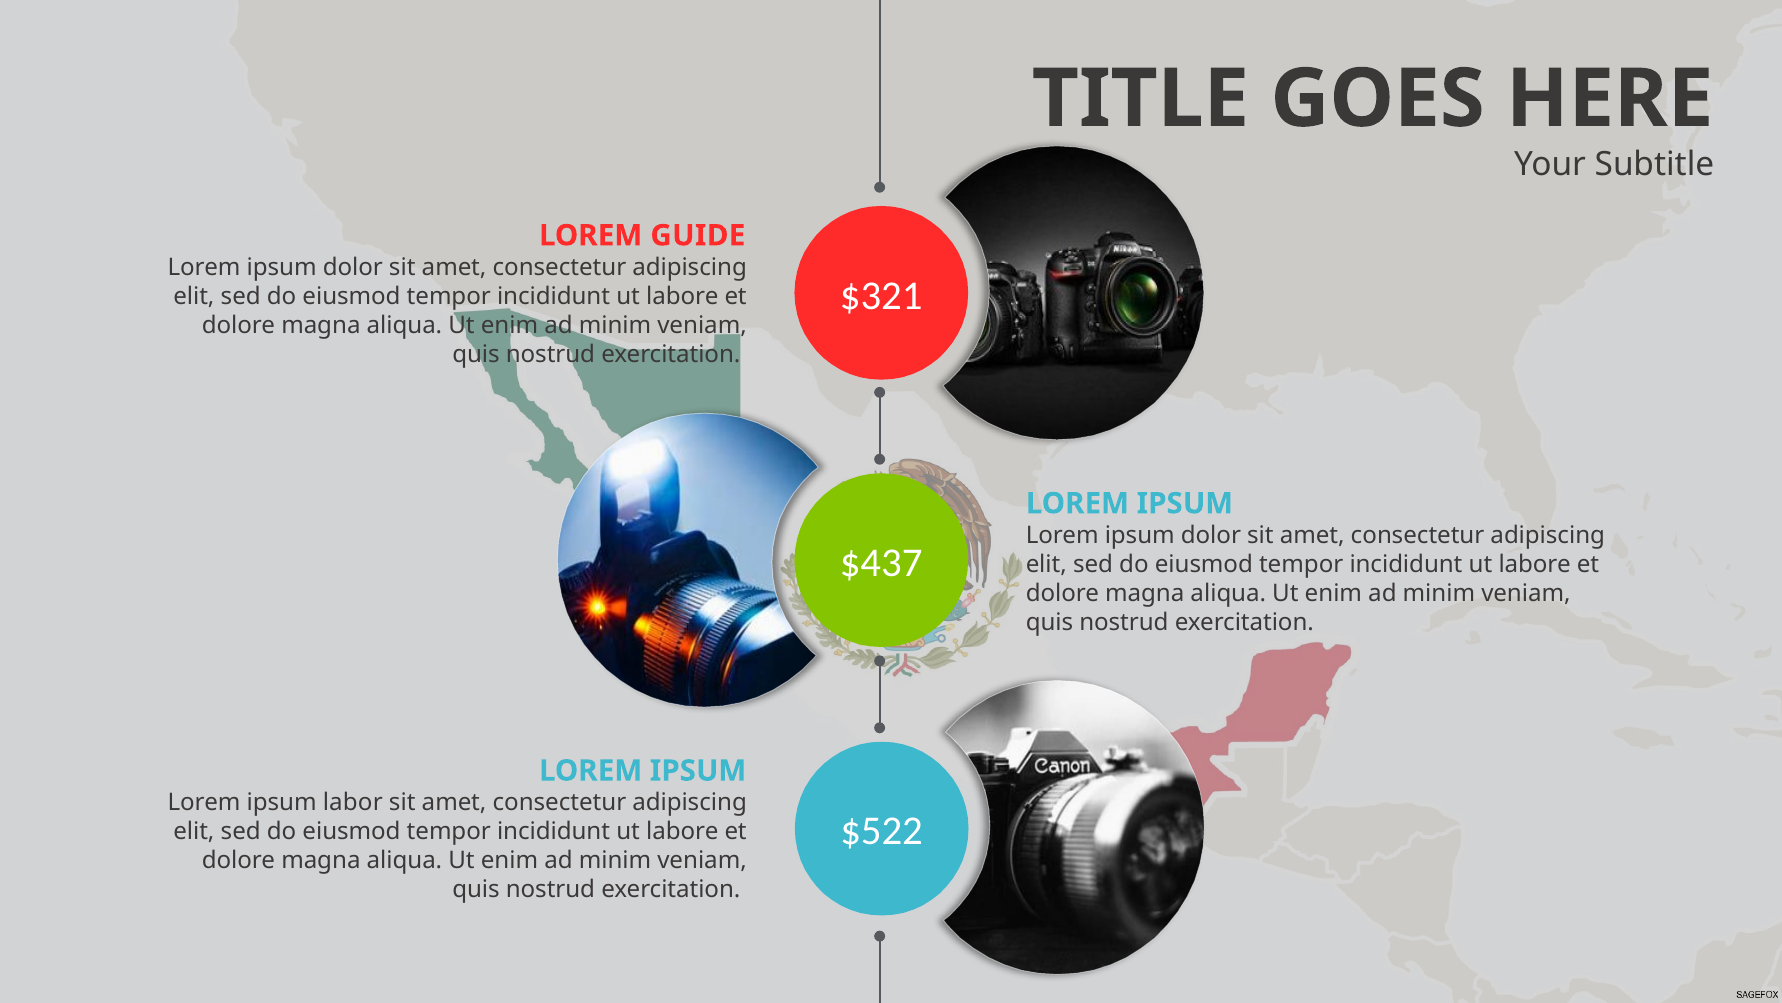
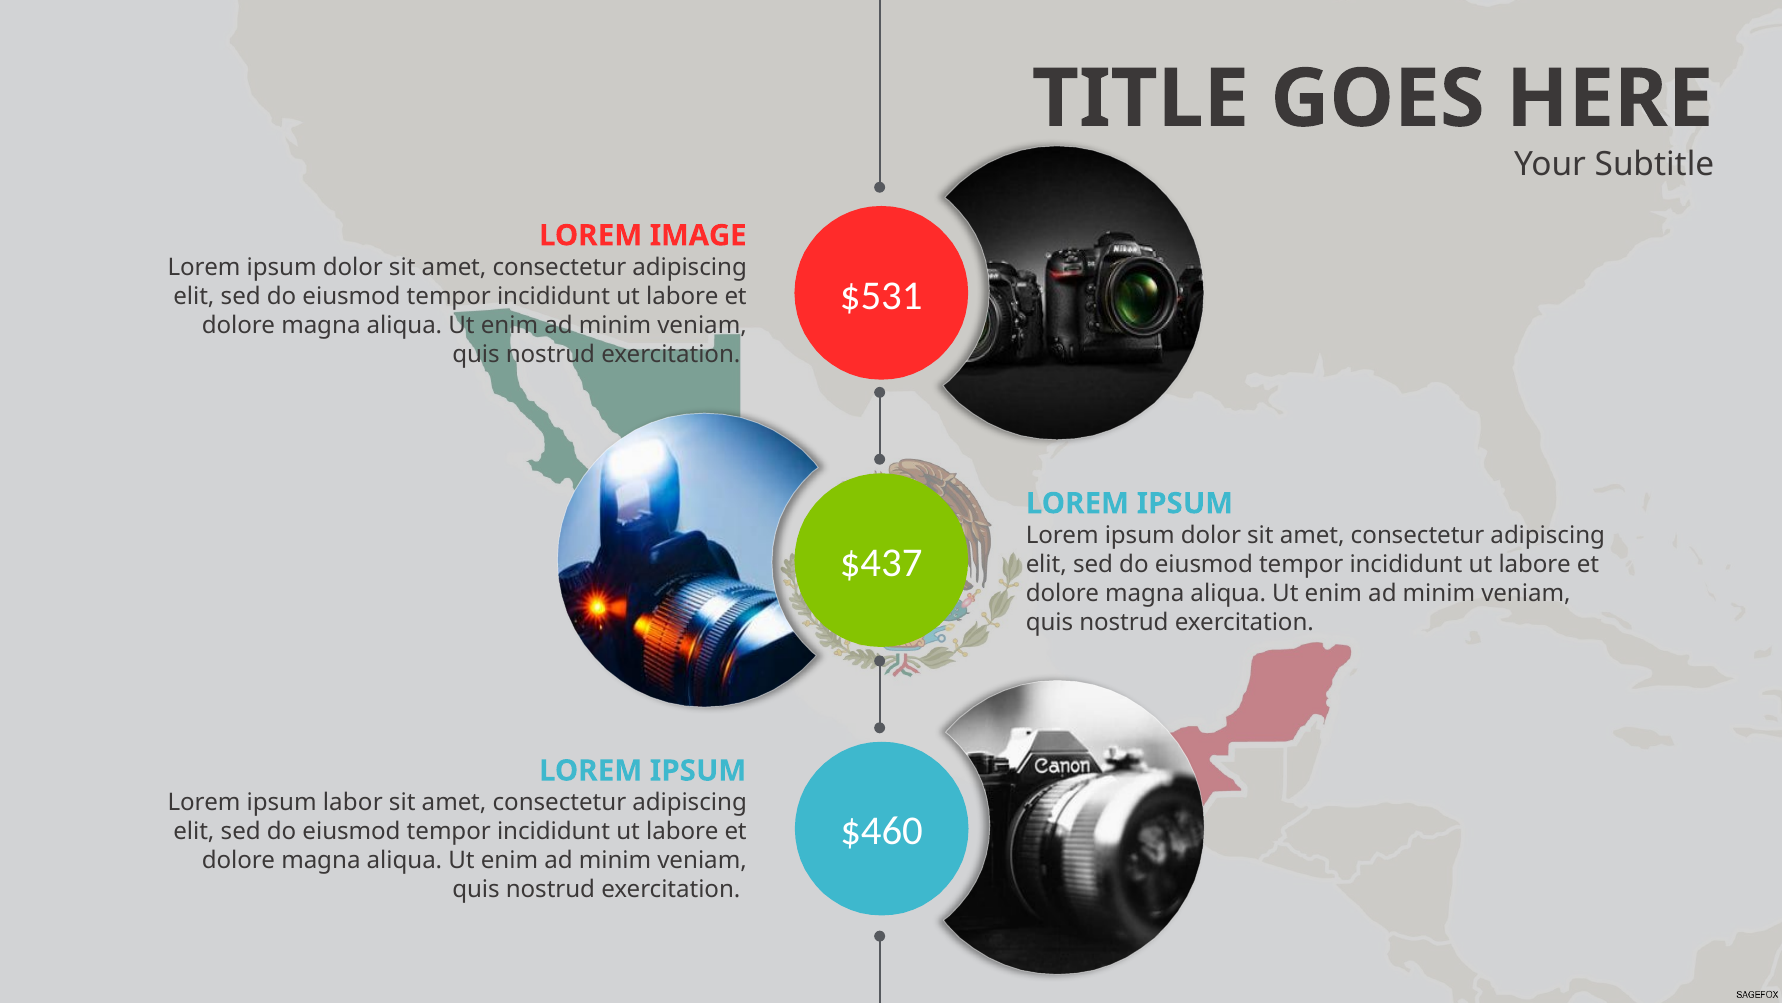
GUIDE: GUIDE -> IMAGE
$321: $321 -> $531
$522: $522 -> $460
